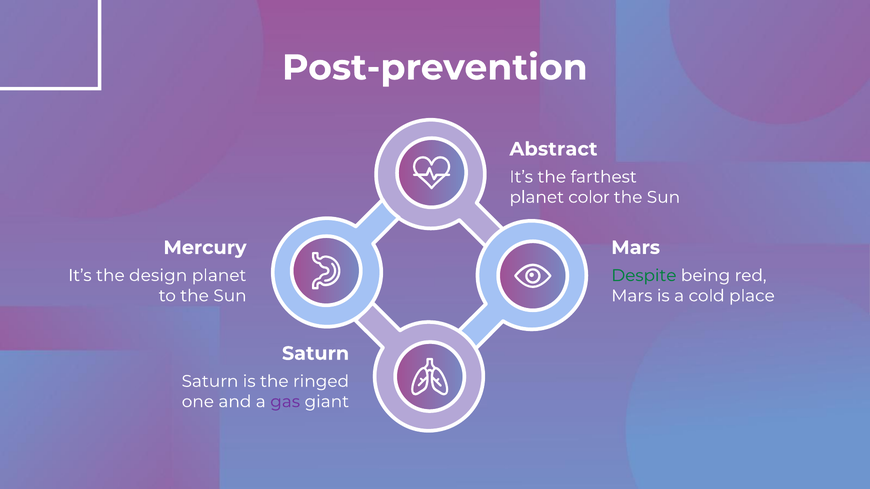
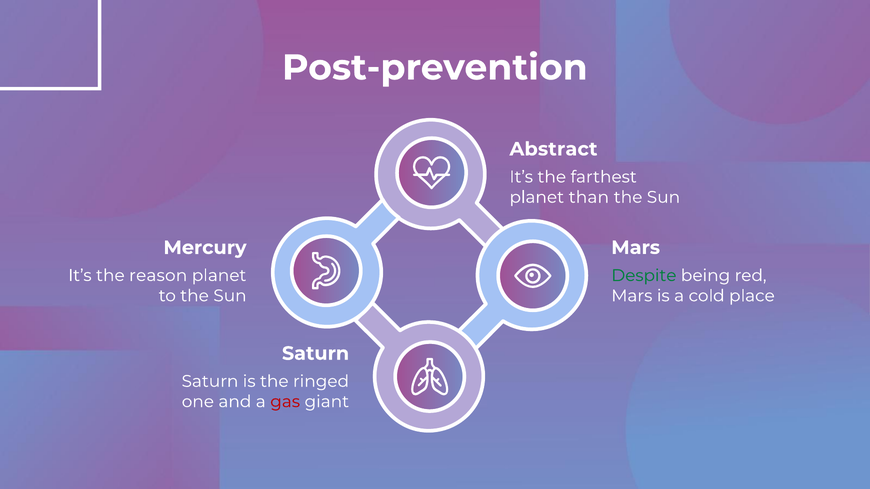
color: color -> than
design: design -> reason
gas colour: purple -> red
